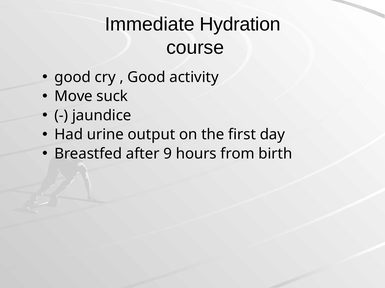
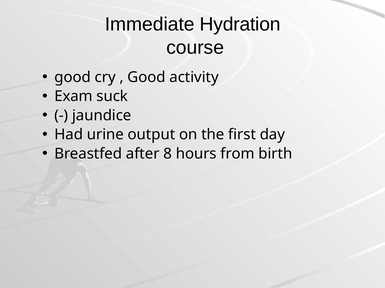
Move: Move -> Exam
9: 9 -> 8
